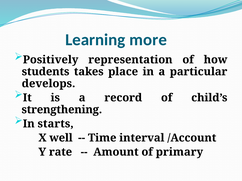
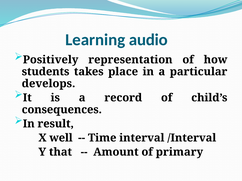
more: more -> audio
strengthening: strengthening -> consequences
starts: starts -> result
/Account: /Account -> /Interval
rate: rate -> that
